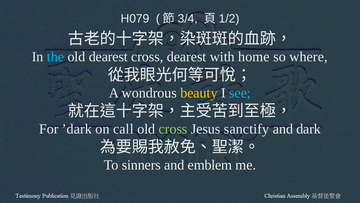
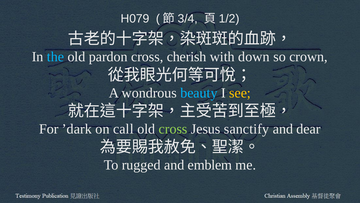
old dearest: dearest -> pardon
cross dearest: dearest -> cherish
home: home -> down
where: where -> crown
beauty colour: yellow -> light blue
see colour: light blue -> yellow
dark: dark -> dear
sinners: sinners -> rugged
